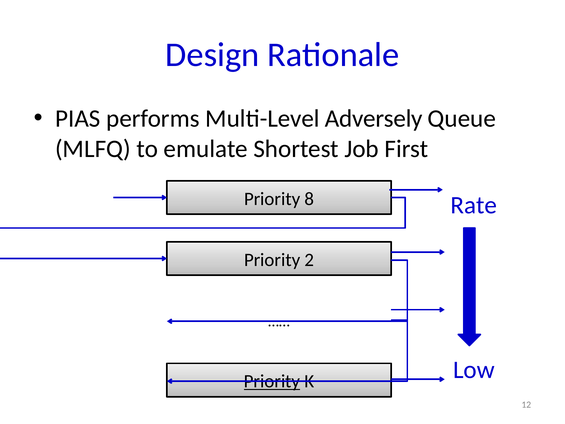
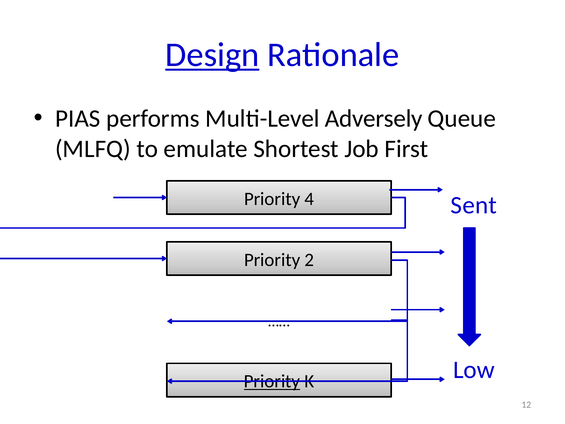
Design underline: none -> present
8: 8 -> 4
Rate: Rate -> Sent
